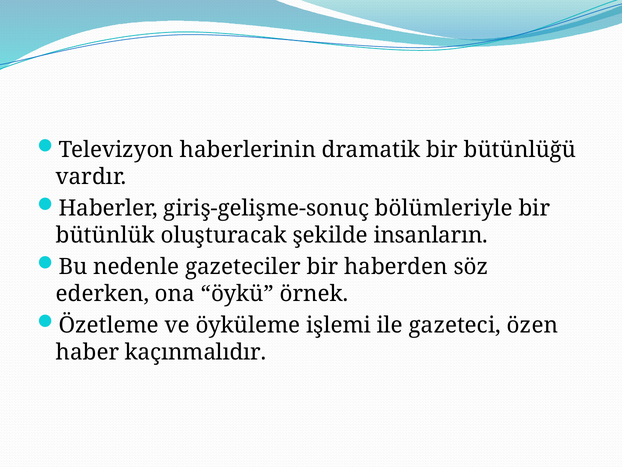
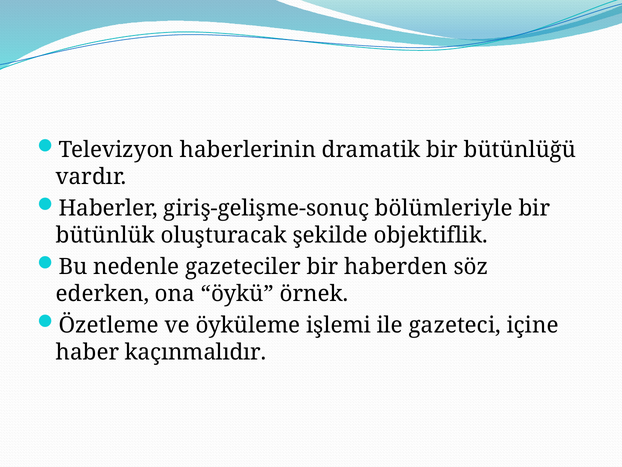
insanların: insanların -> objektiflik
özen: özen -> içine
